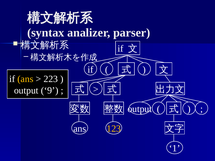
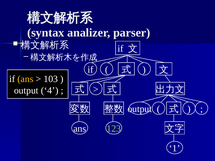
223: 223 -> 103
9: 9 -> 4
123 colour: yellow -> light green
